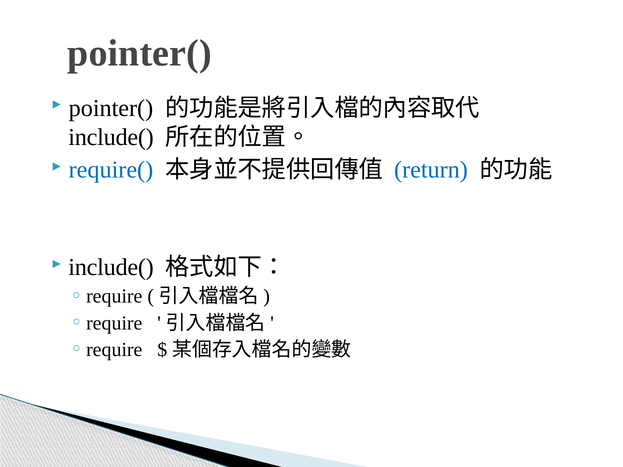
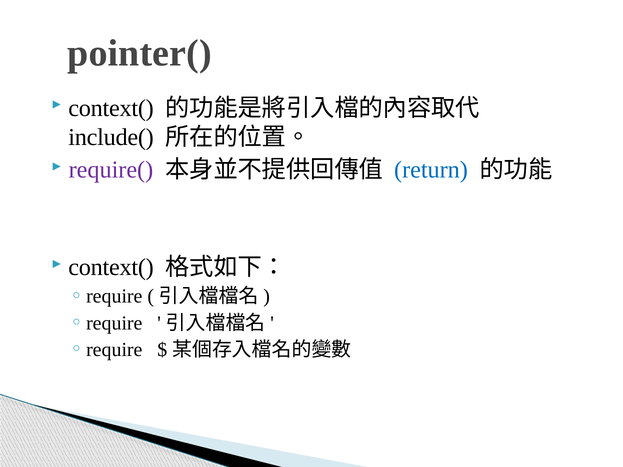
pointer( at (111, 108): pointer( -> context(
require( colour: blue -> purple
include( at (111, 268): include( -> context(
